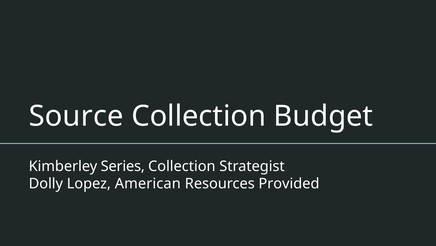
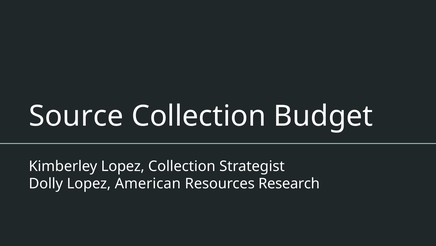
Kimberley Series: Series -> Lopez
Provided: Provided -> Research
